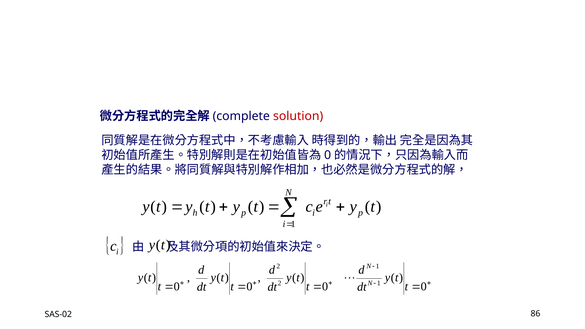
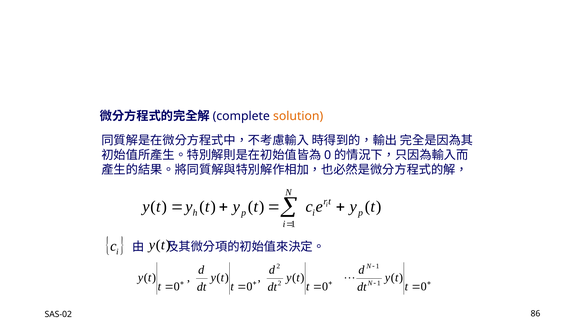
solution colour: red -> orange
